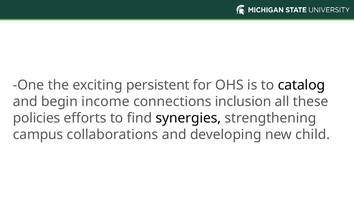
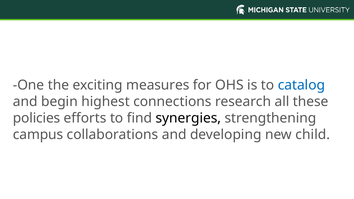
persistent: persistent -> measures
catalog colour: black -> blue
income: income -> highest
inclusion: inclusion -> research
